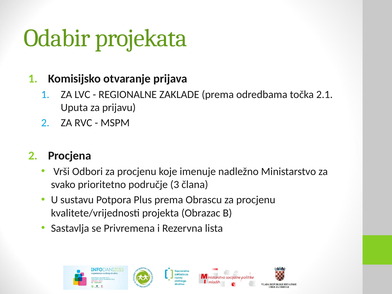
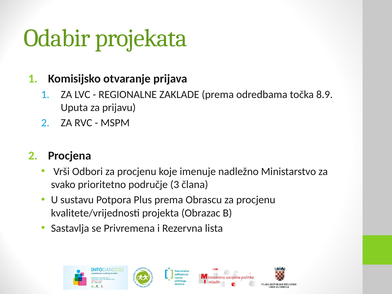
2.1: 2.1 -> 8.9
